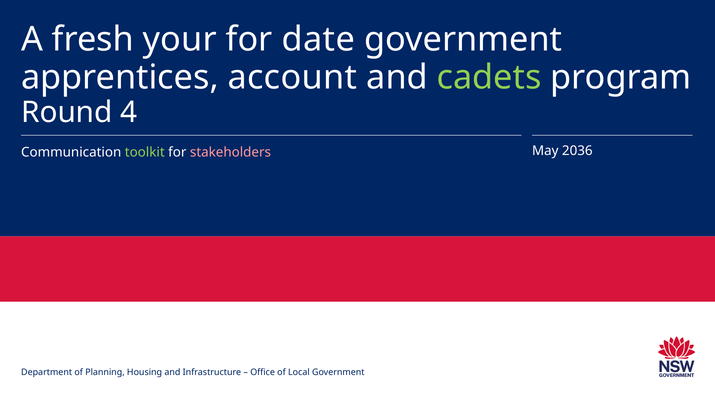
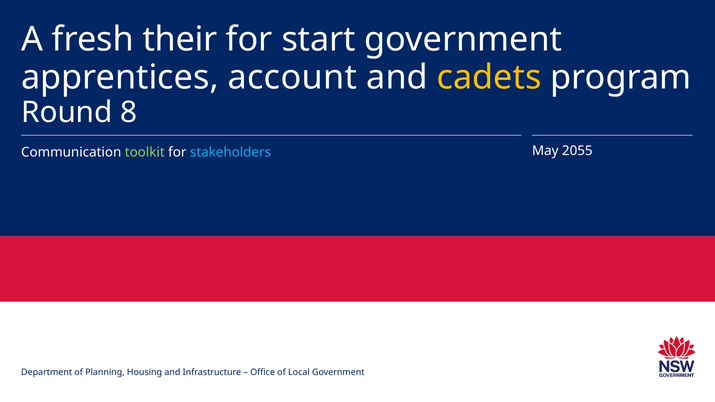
your: your -> their
date: date -> start
cadets colour: light green -> yellow
4: 4 -> 8
stakeholders colour: pink -> light blue
2036: 2036 -> 2055
